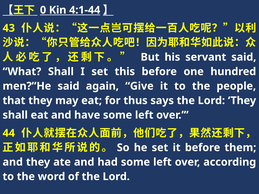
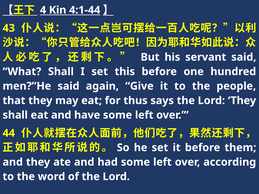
0: 0 -> 4
